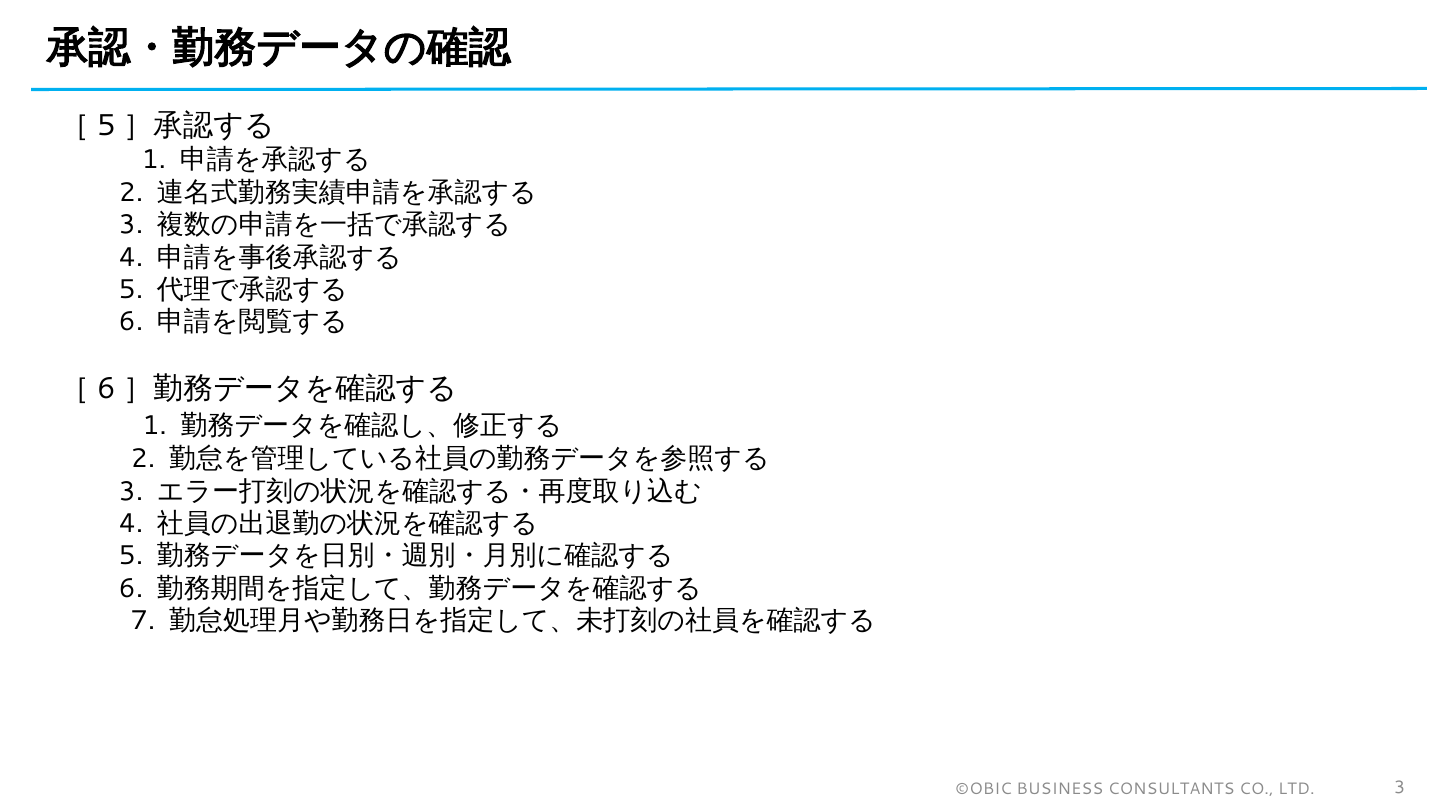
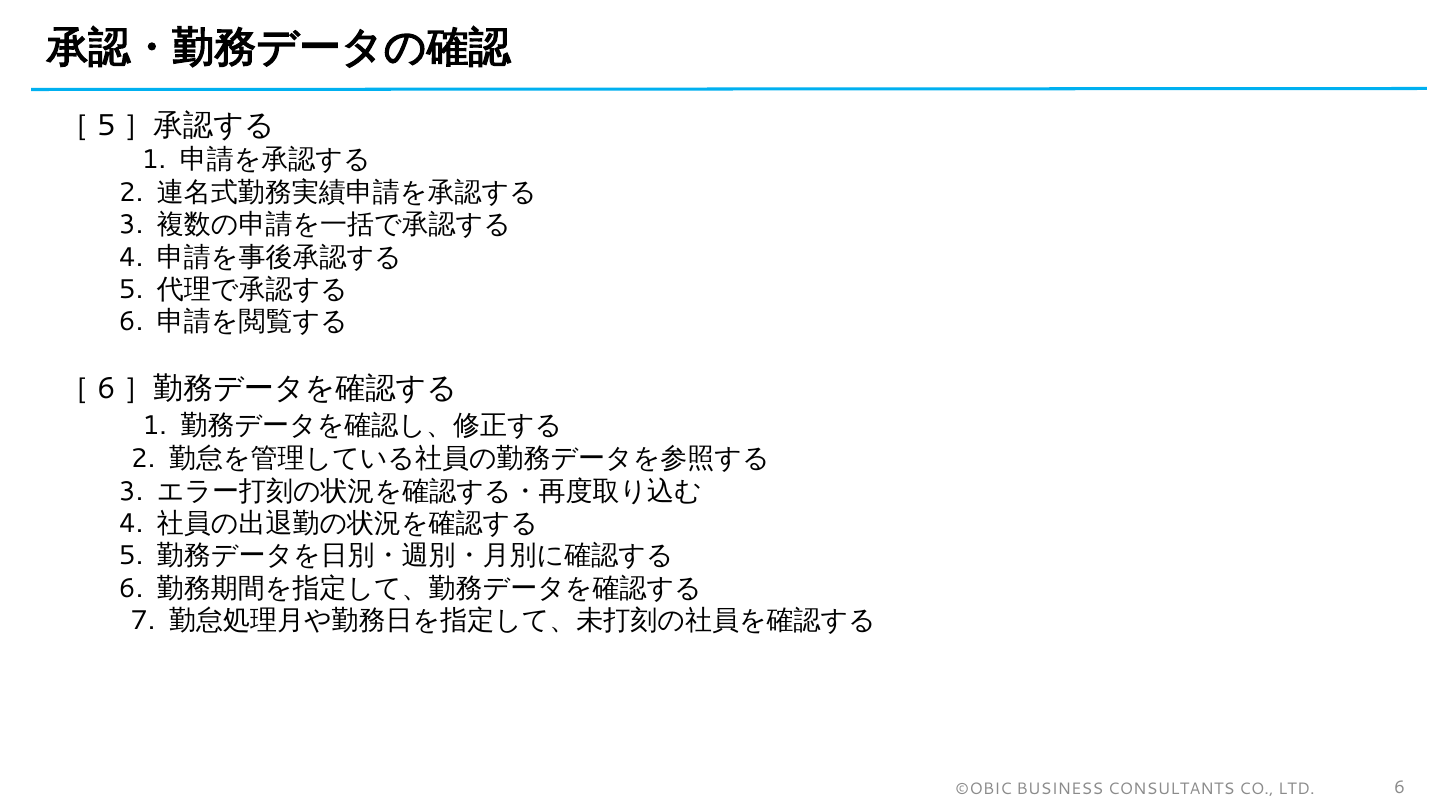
LTD 3: 3 -> 6
